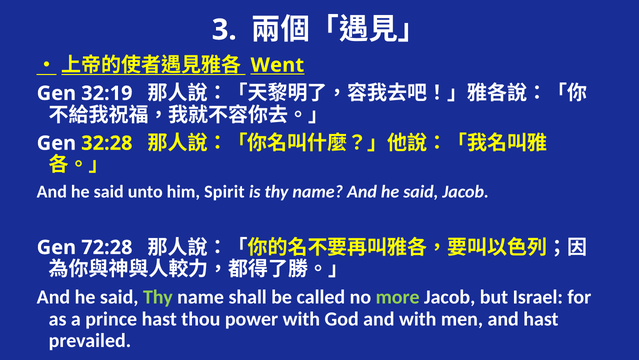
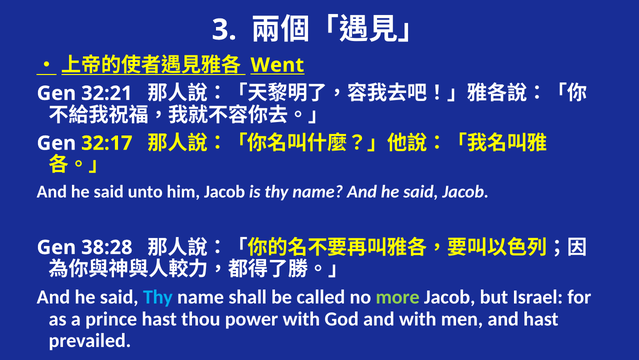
32:19: 32:19 -> 32:21
32:28: 32:28 -> 32:17
him Spirit: Spirit -> Jacob
72:28: 72:28 -> 38:28
Thy at (158, 297) colour: light green -> light blue
